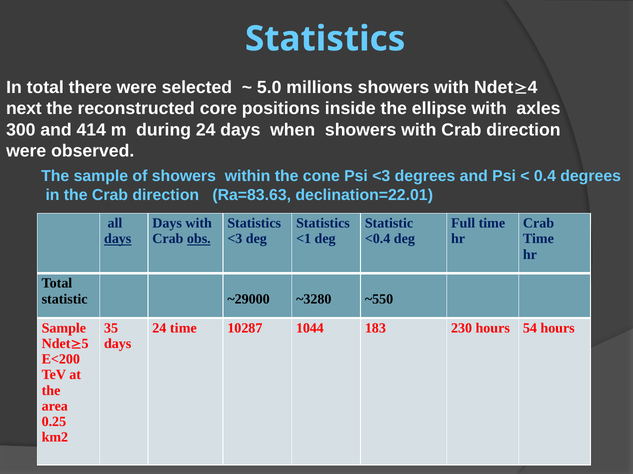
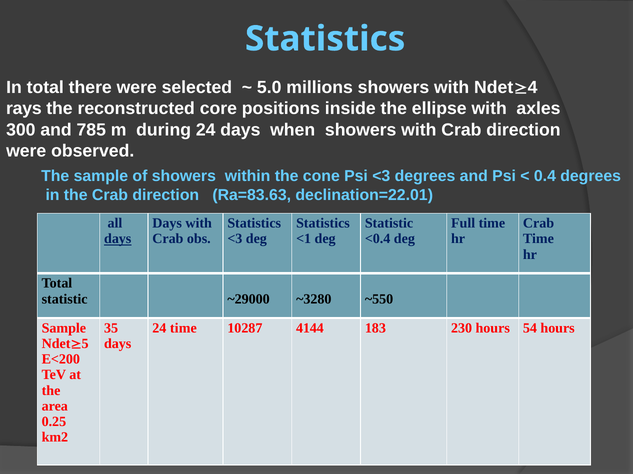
next: next -> rays
414: 414 -> 785
obs underline: present -> none
1044: 1044 -> 4144
